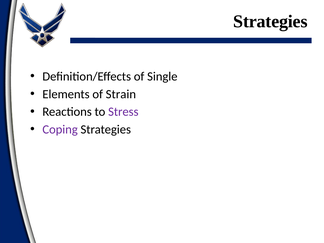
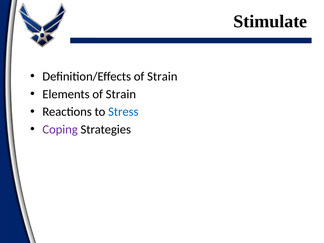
Strategies at (270, 21): Strategies -> Stimulate
Definition/Effects of Single: Single -> Strain
Stress colour: purple -> blue
